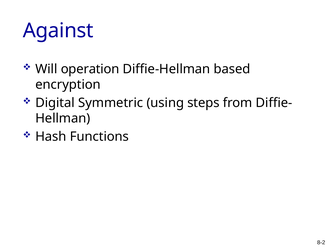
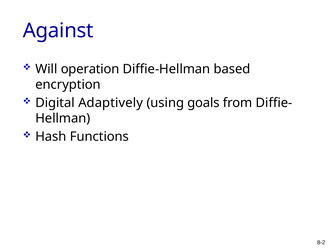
Symmetric: Symmetric -> Adaptively
steps: steps -> goals
